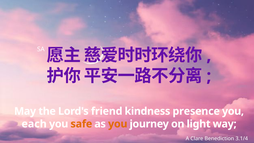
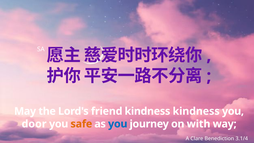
kindness presence: presence -> kindness
each: each -> door
you at (118, 124) colour: orange -> blue
light: light -> with
